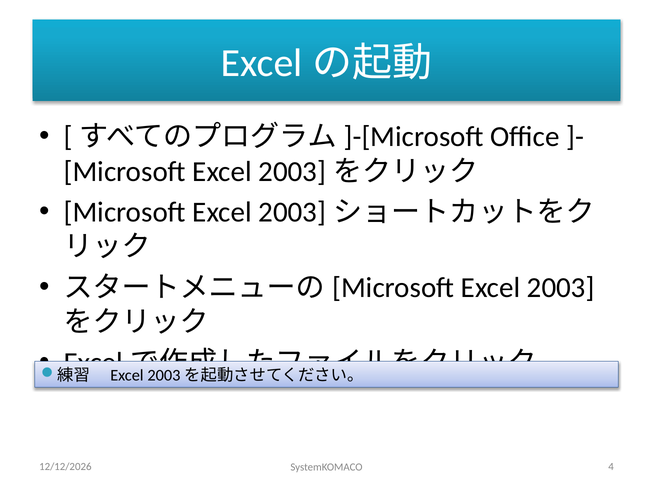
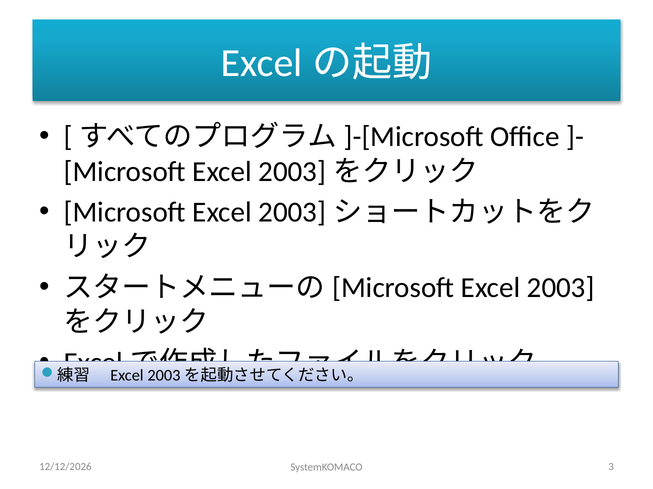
4: 4 -> 3
